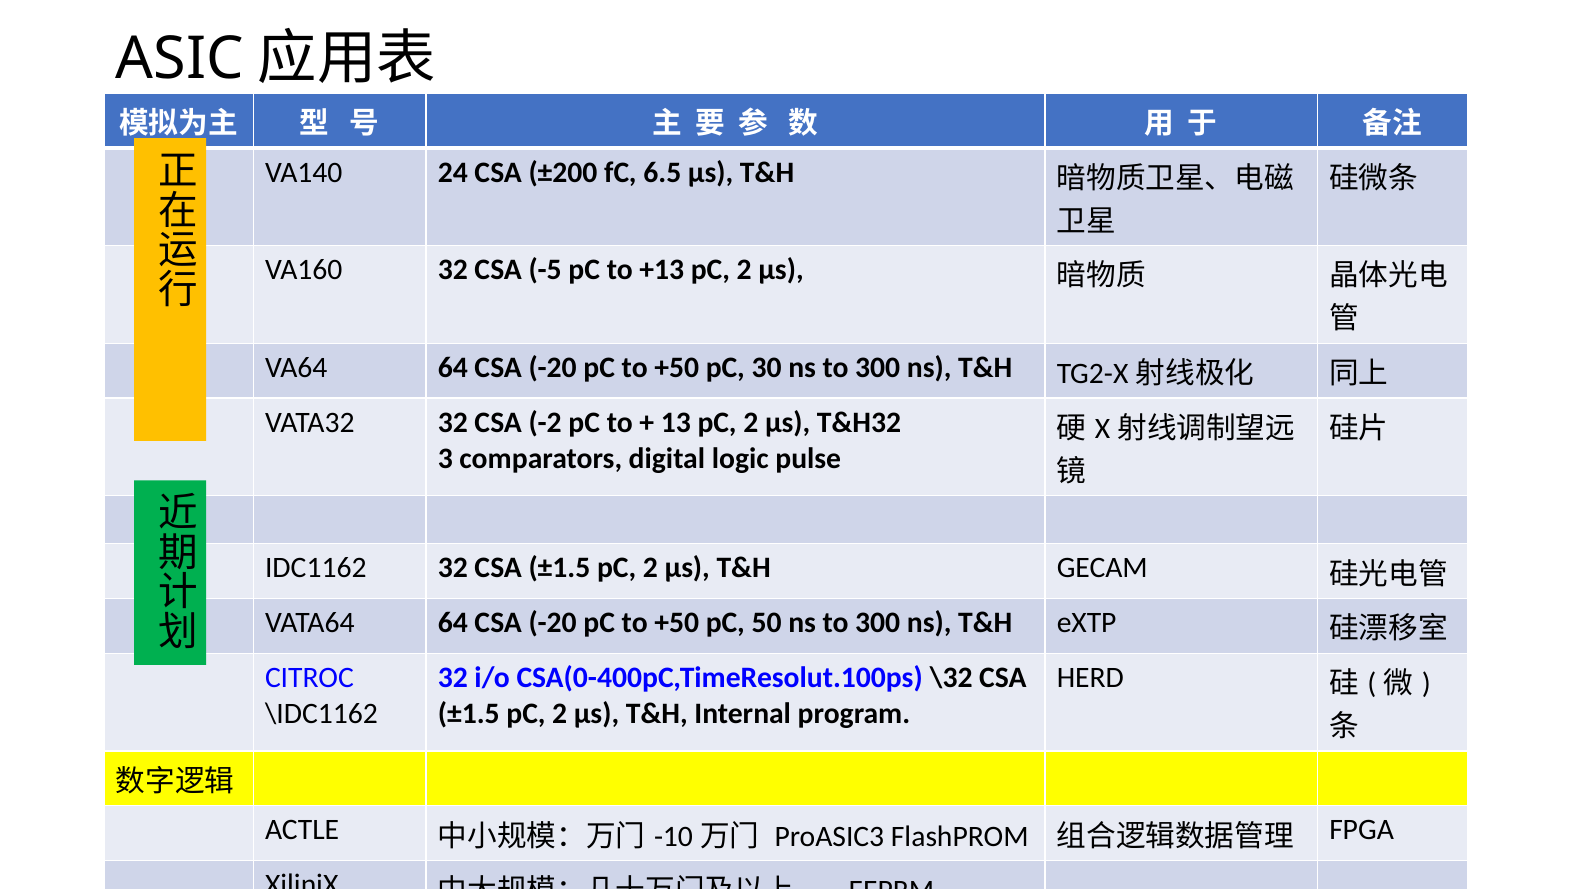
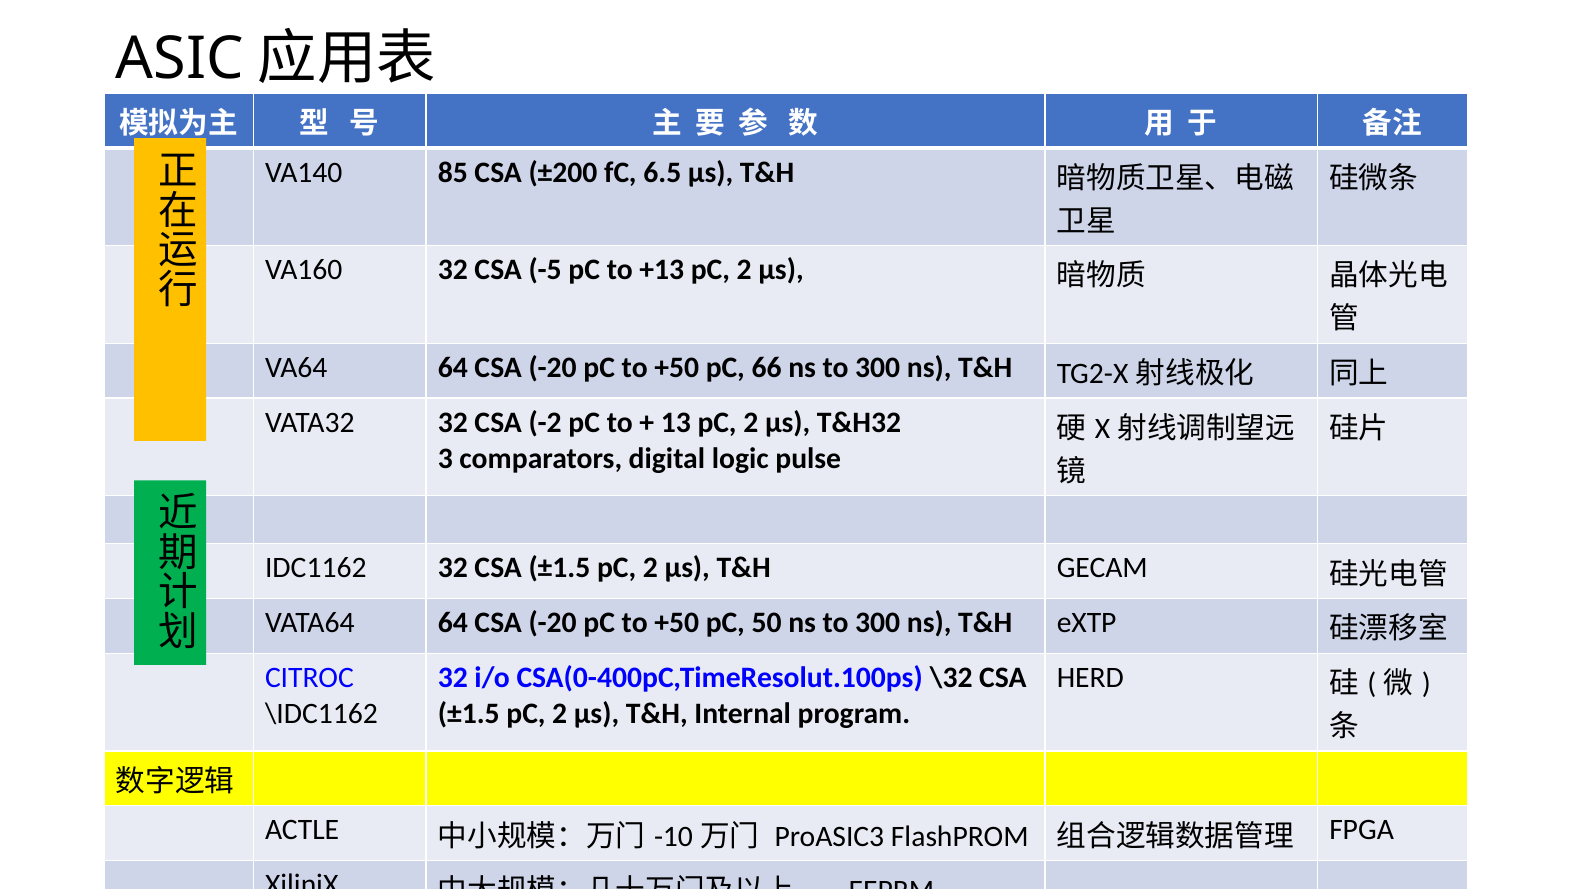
24: 24 -> 85
30: 30 -> 66
